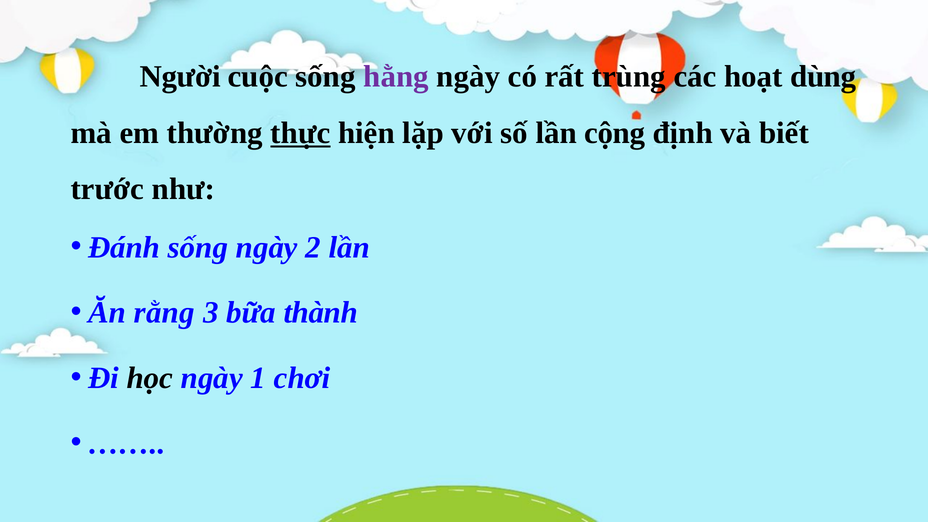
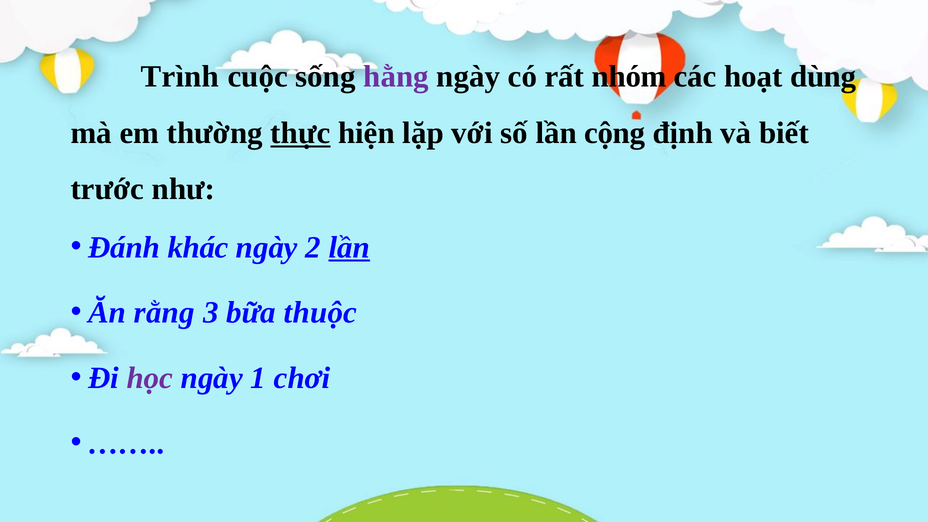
Người: Người -> Trình
trùng: trùng -> nhóm
Đánh sống: sống -> khác
lần at (349, 247) underline: none -> present
thành: thành -> thuộc
học colour: black -> purple
